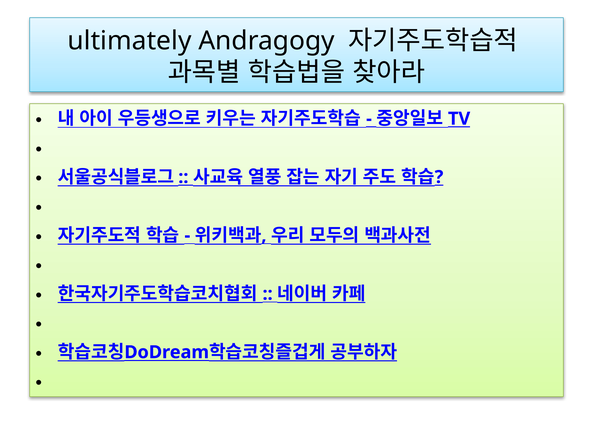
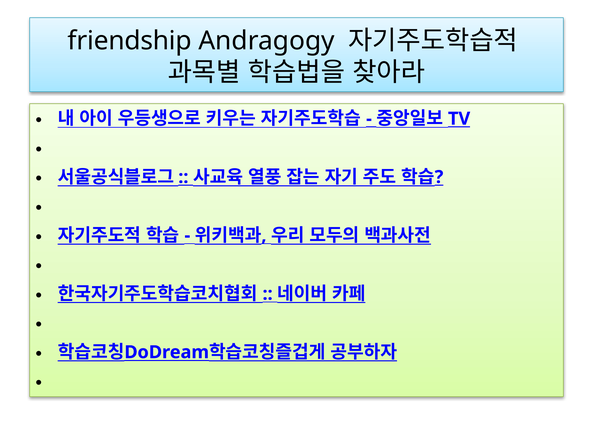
ultimately: ultimately -> friendship
